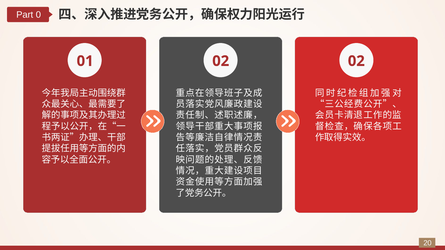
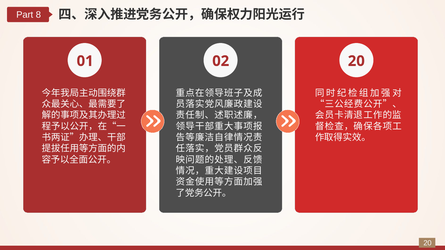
0: 0 -> 8
02 02: 02 -> 20
